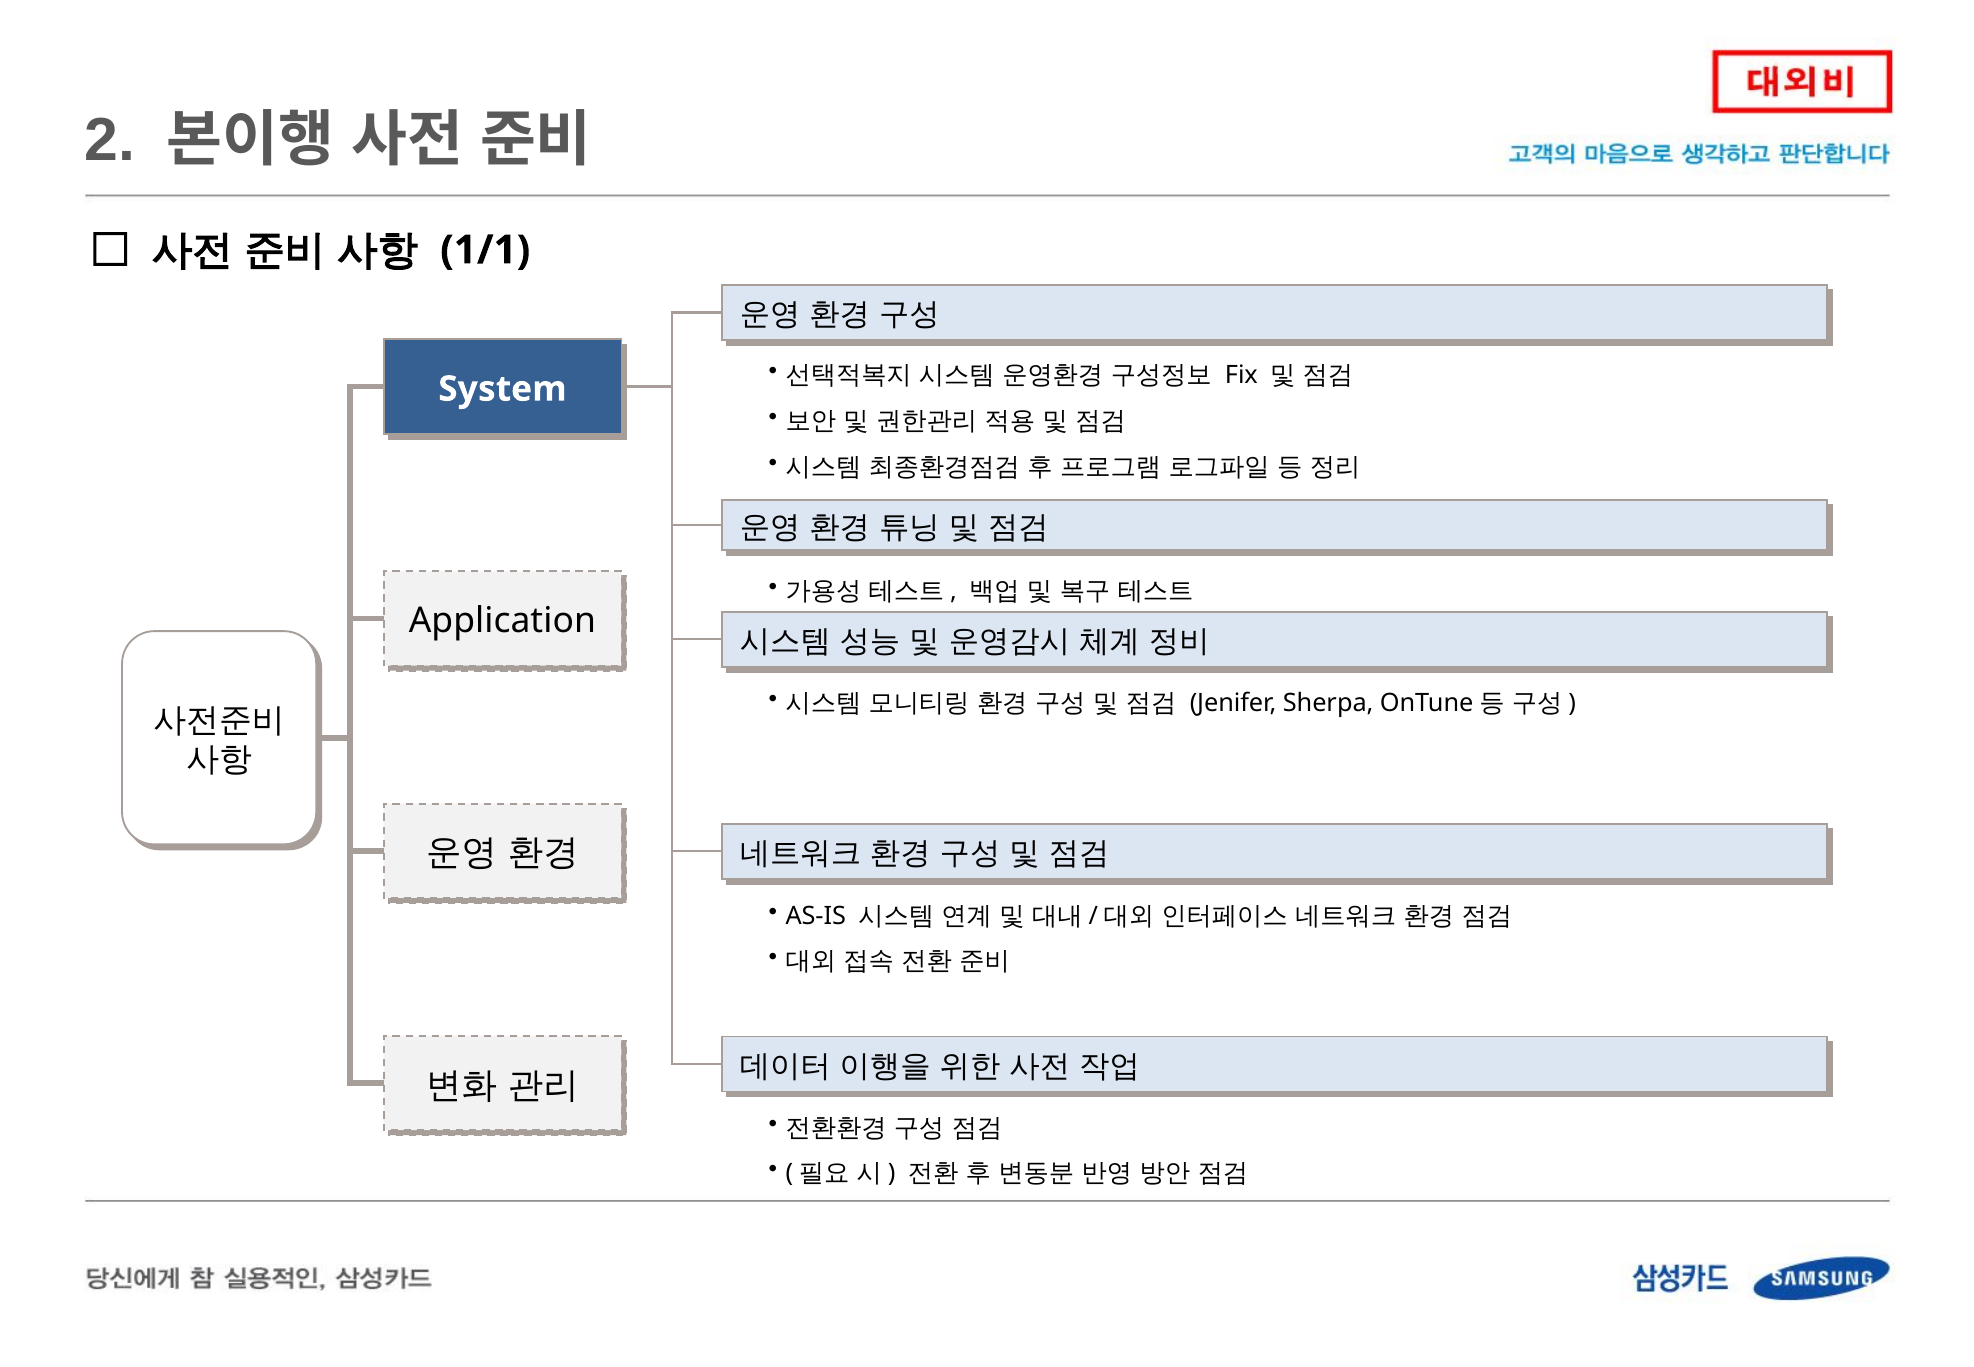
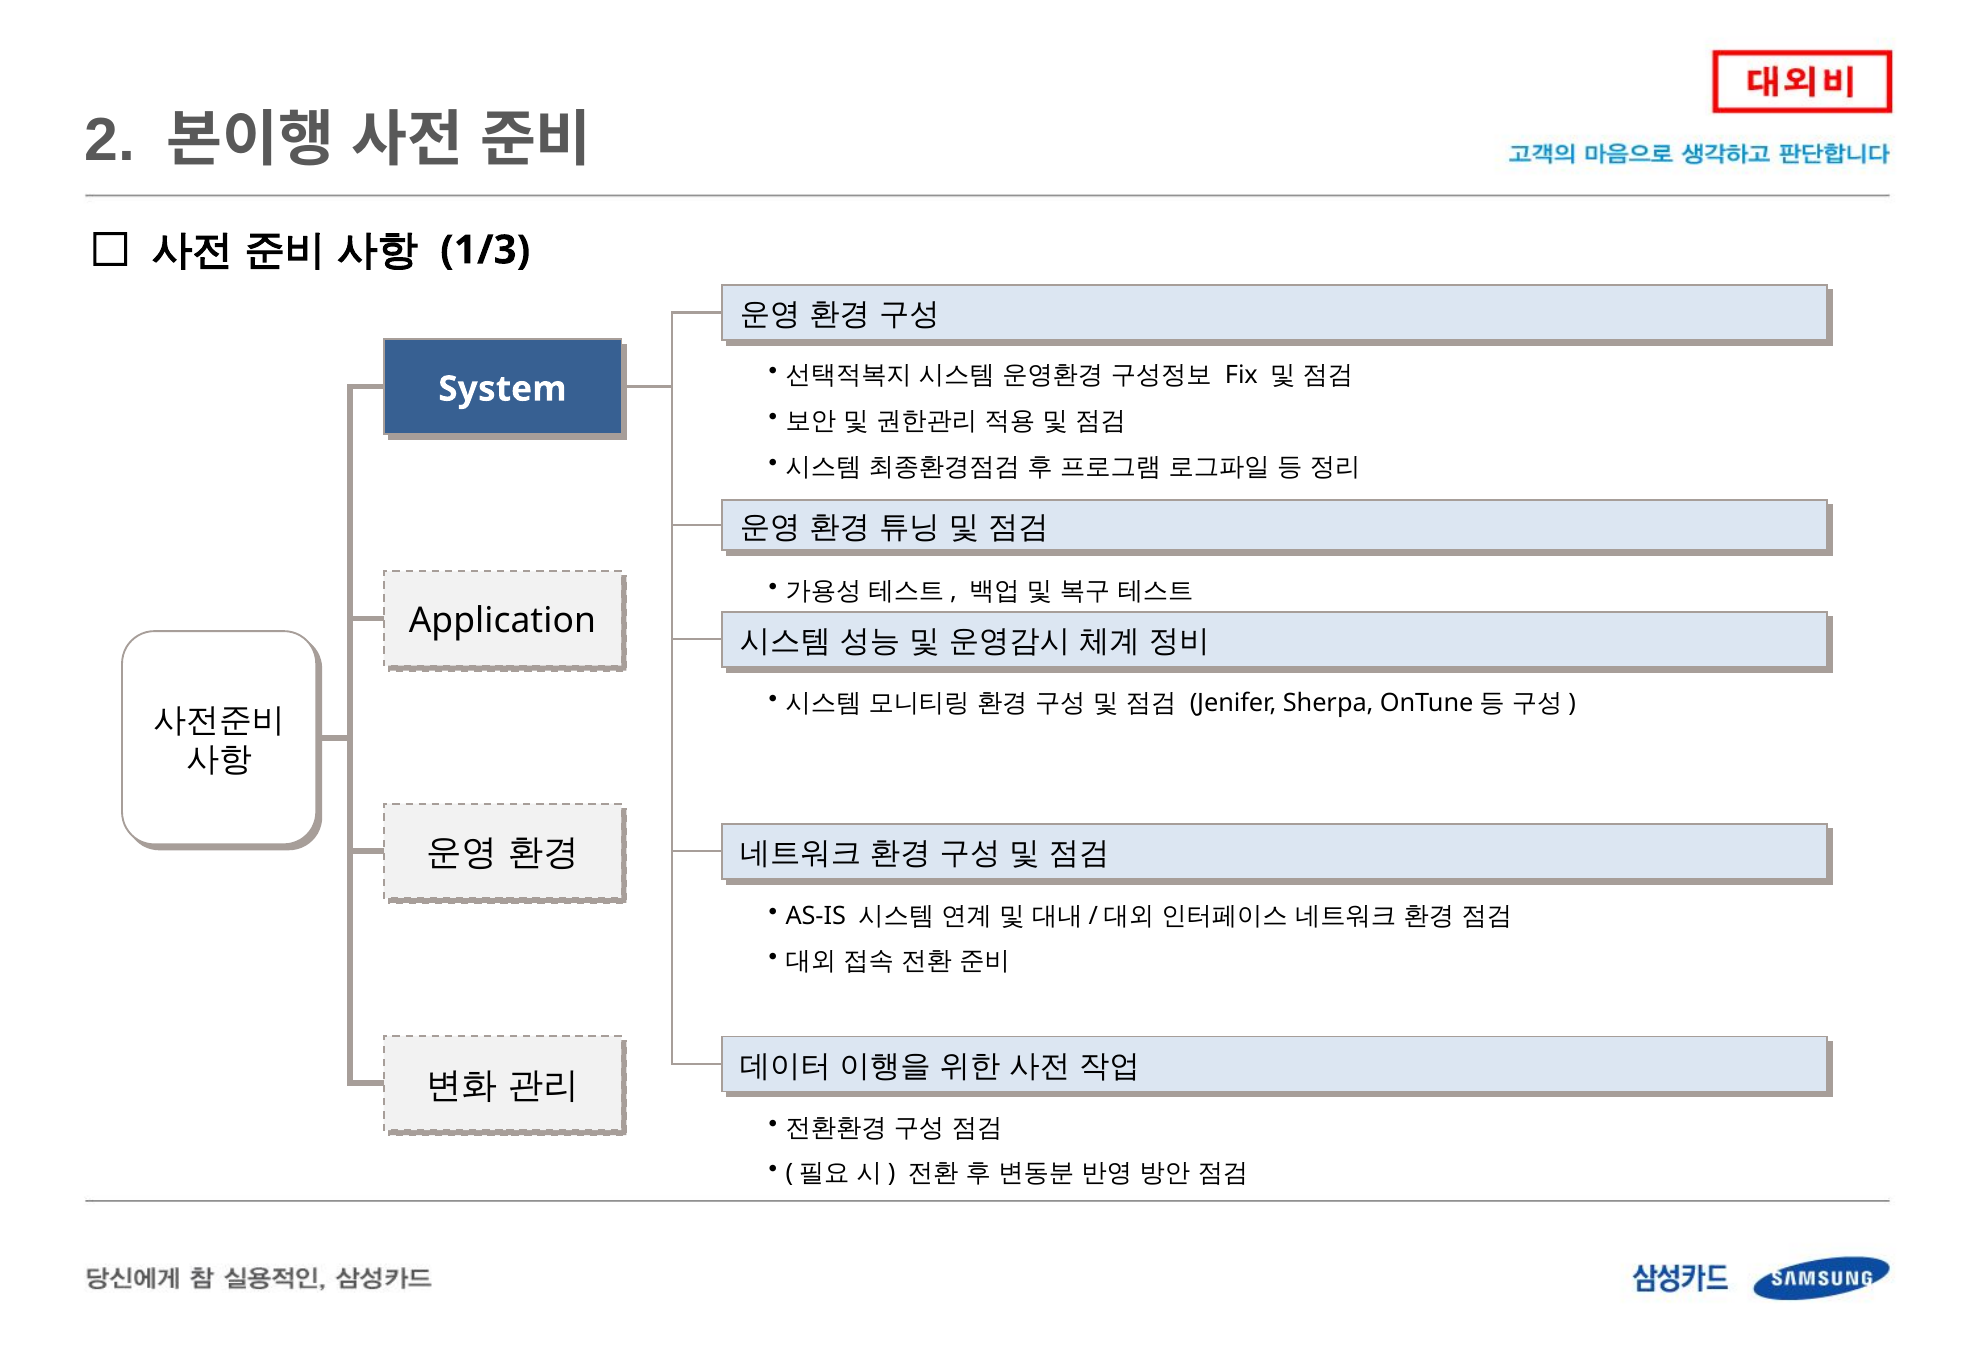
1/1: 1/1 -> 1/3
